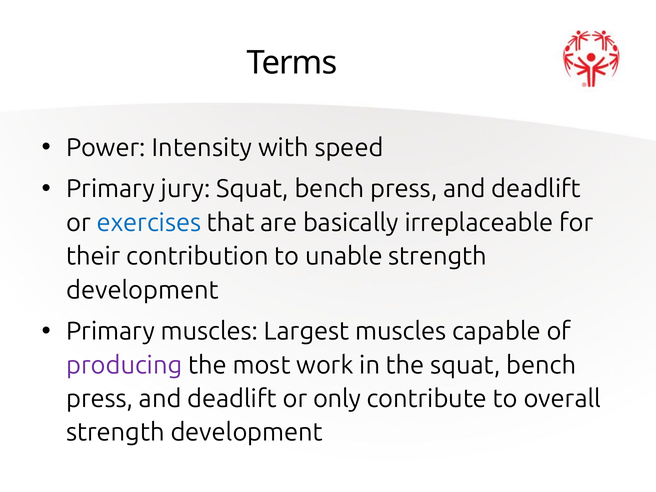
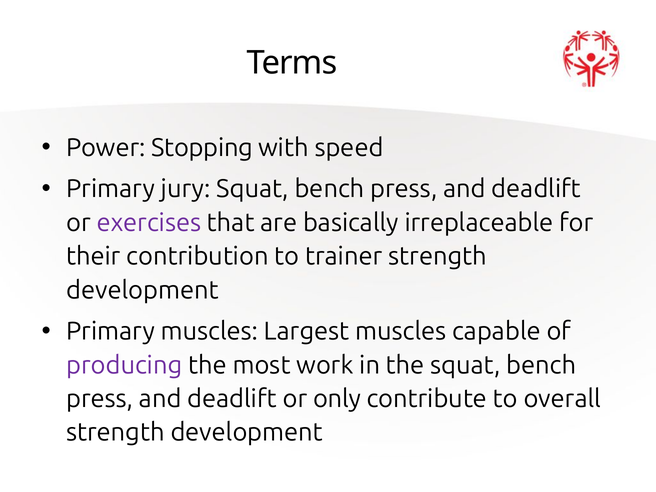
Intensity: Intensity -> Stopping
exercises colour: blue -> purple
unable: unable -> trainer
